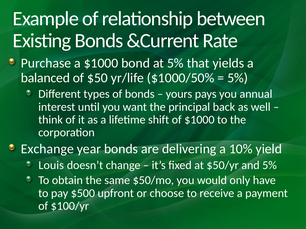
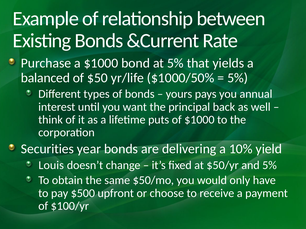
shift: shift -> puts
Exchange: Exchange -> Securities
